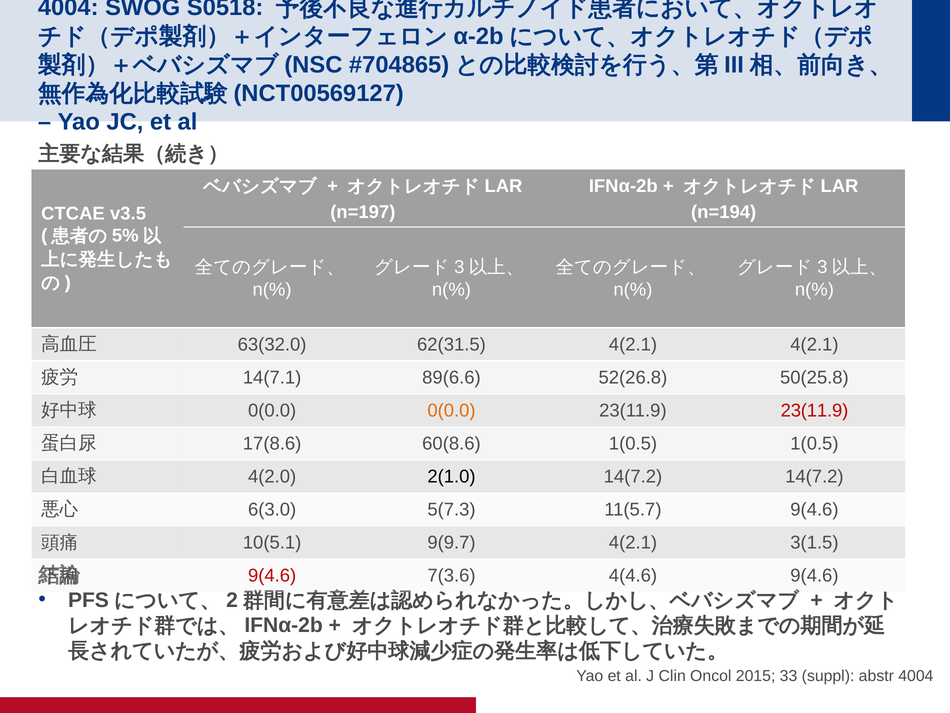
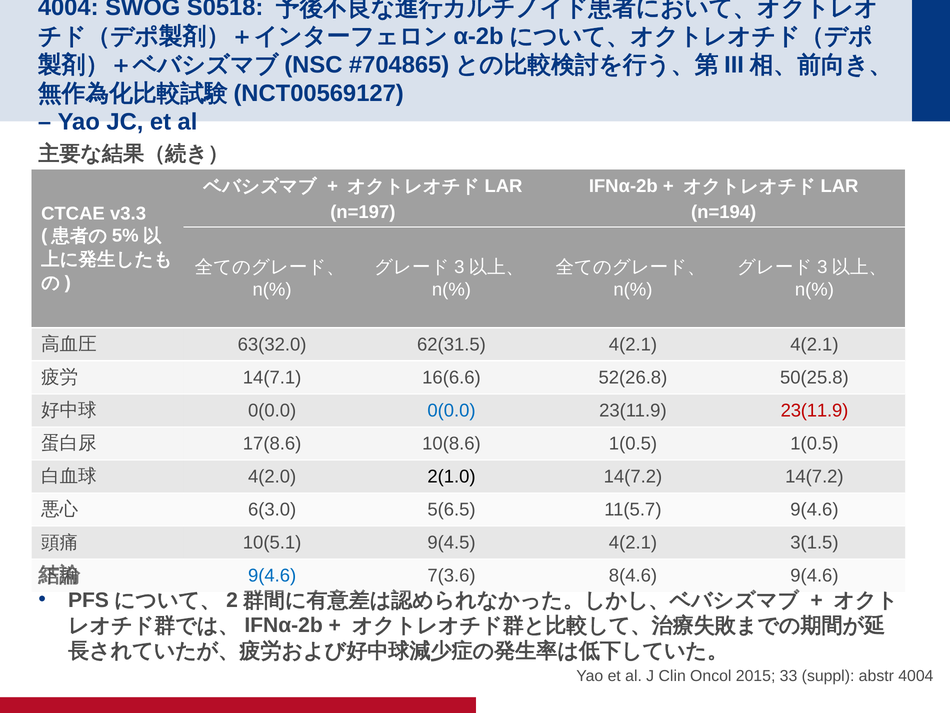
v3.5: v3.5 -> v3.3
89(6.6: 89(6.6 -> 16(6.6
0(0.0 at (451, 410) colour: orange -> blue
60(8.6: 60(8.6 -> 10(8.6
5(7.3: 5(7.3 -> 5(6.5
9(9.7: 9(9.7 -> 9(4.5
9(4.6 at (272, 575) colour: red -> blue
4(4.6: 4(4.6 -> 8(4.6
